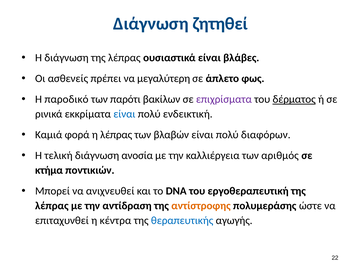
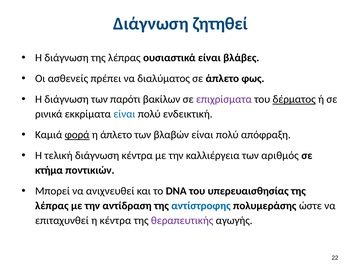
μεγαλύτερη: μεγαλύτερη -> διαλύματος
παροδικό at (66, 99): παροδικό -> διάγνωση
φορά underline: none -> present
η λέπρας: λέπρας -> άπλετο
διαφόρων: διαφόρων -> απόφραξη
διάγνωση ανοσία: ανοσία -> κέντρα
εργοθεραπευτική: εργοθεραπευτική -> υπερευαισθησίας
αντίστροφης colour: orange -> blue
θεραπευτικής colour: blue -> purple
